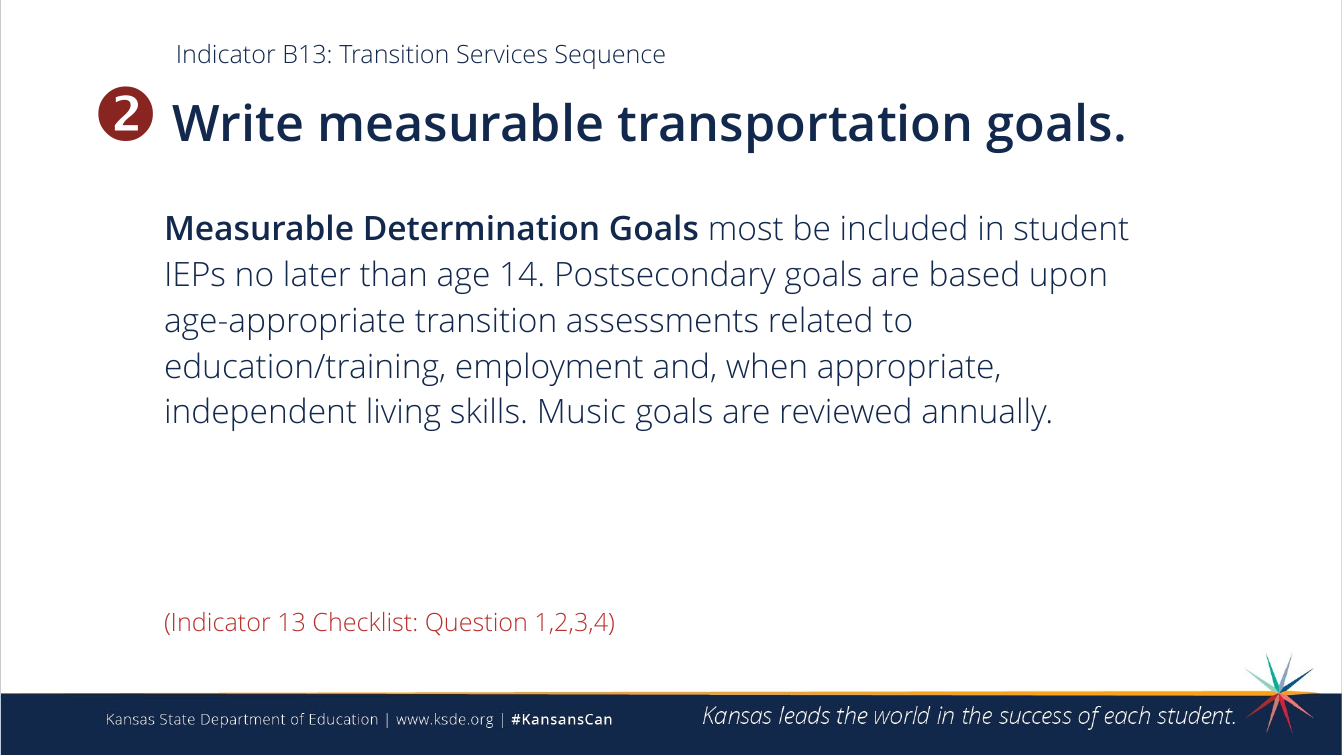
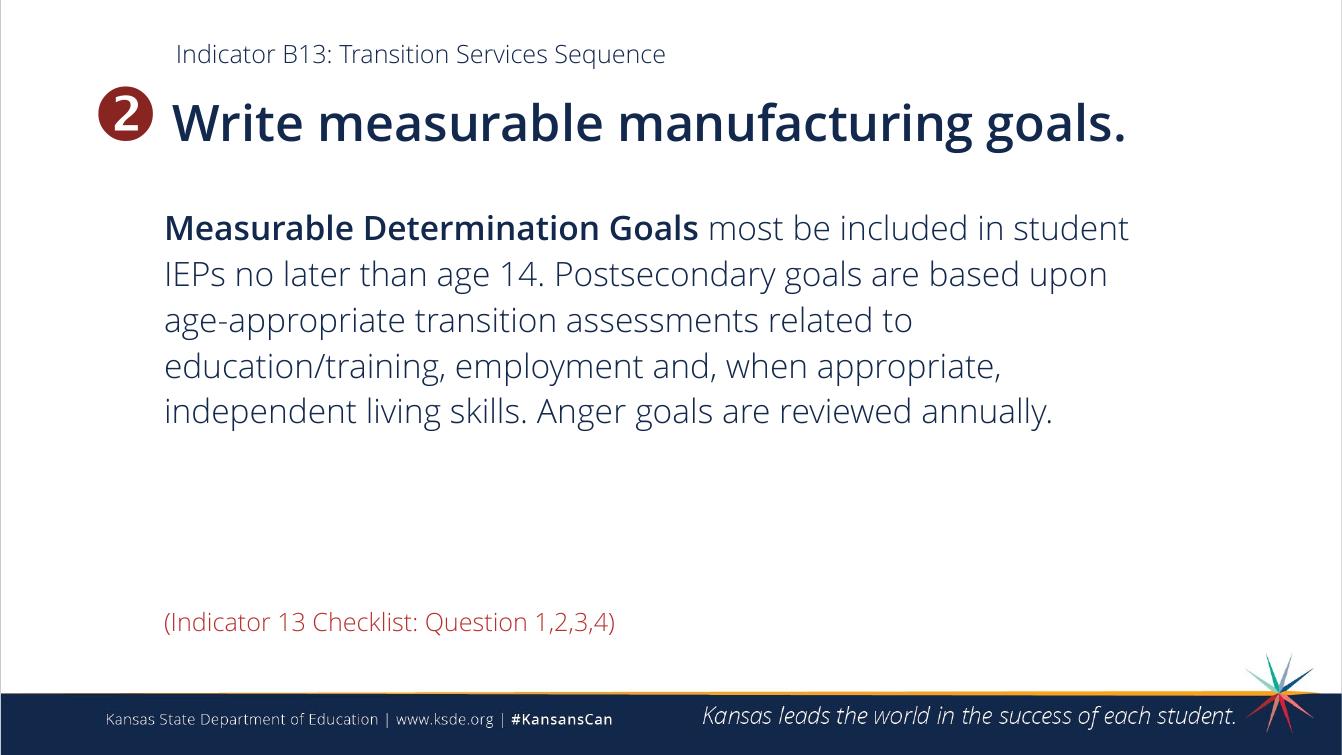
transportation: transportation -> manufacturing
Music: Music -> Anger
